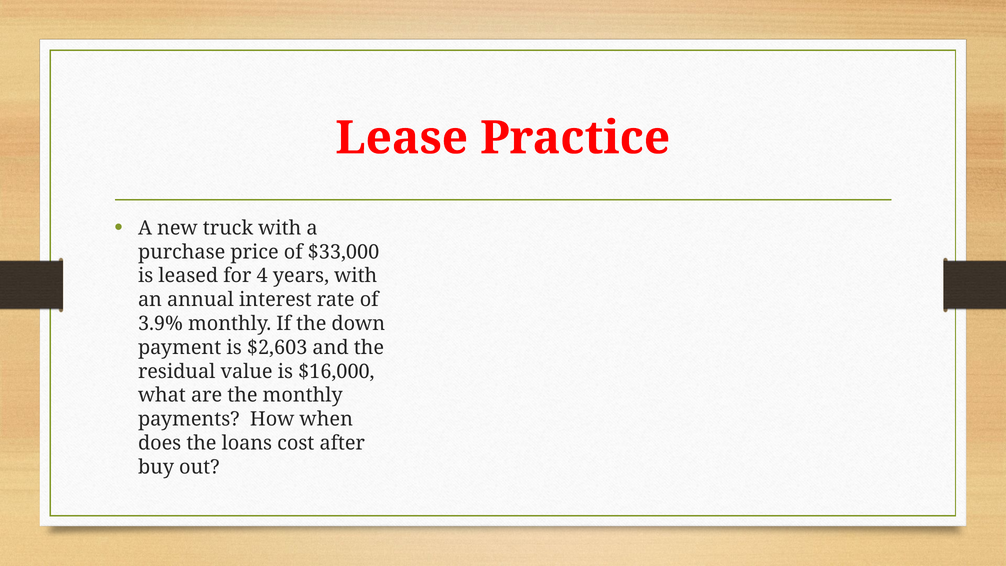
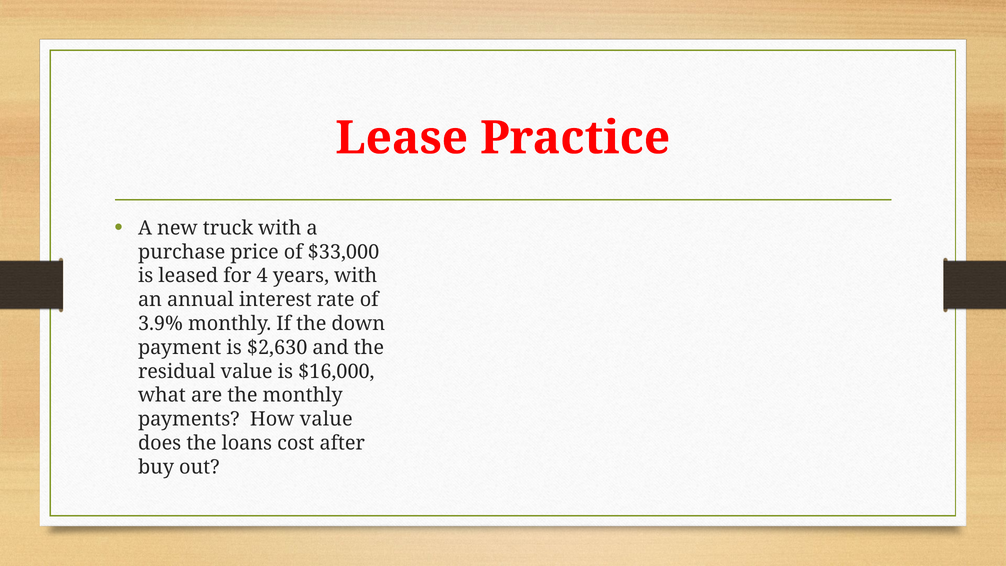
$2,603: $2,603 -> $2,630
How when: when -> value
